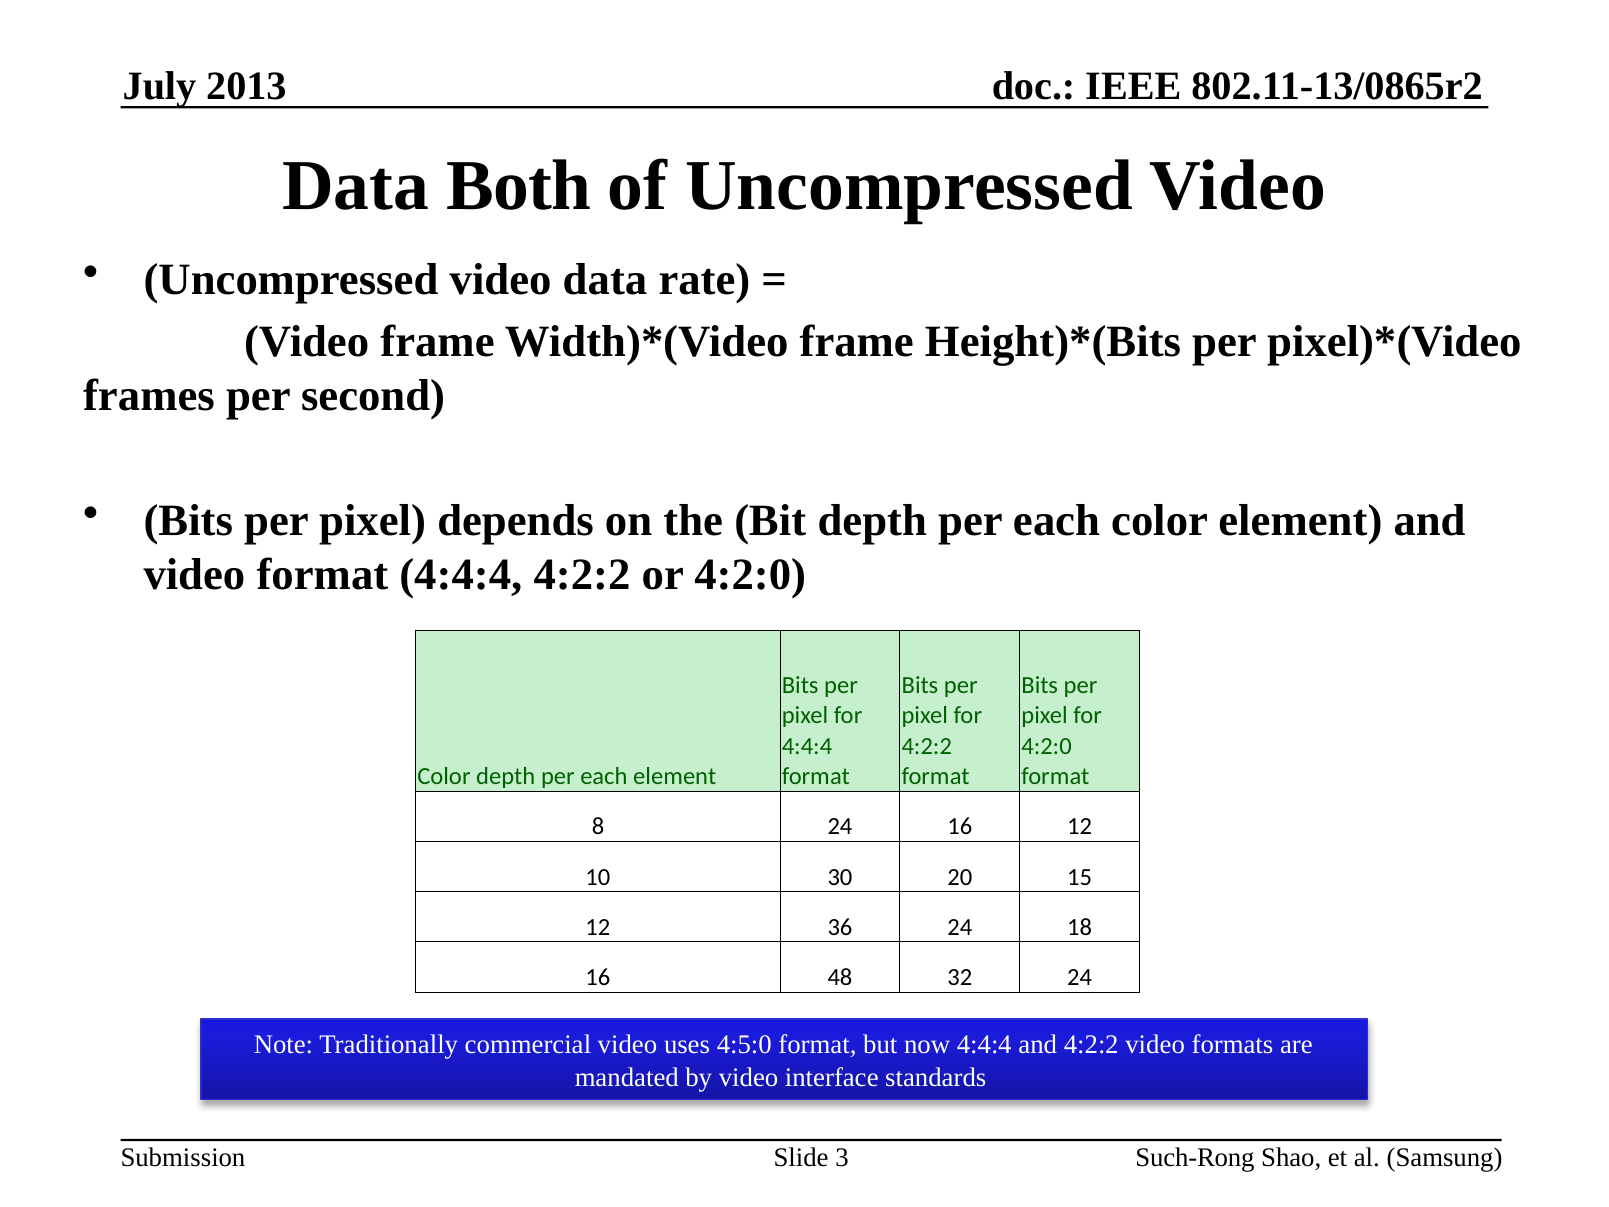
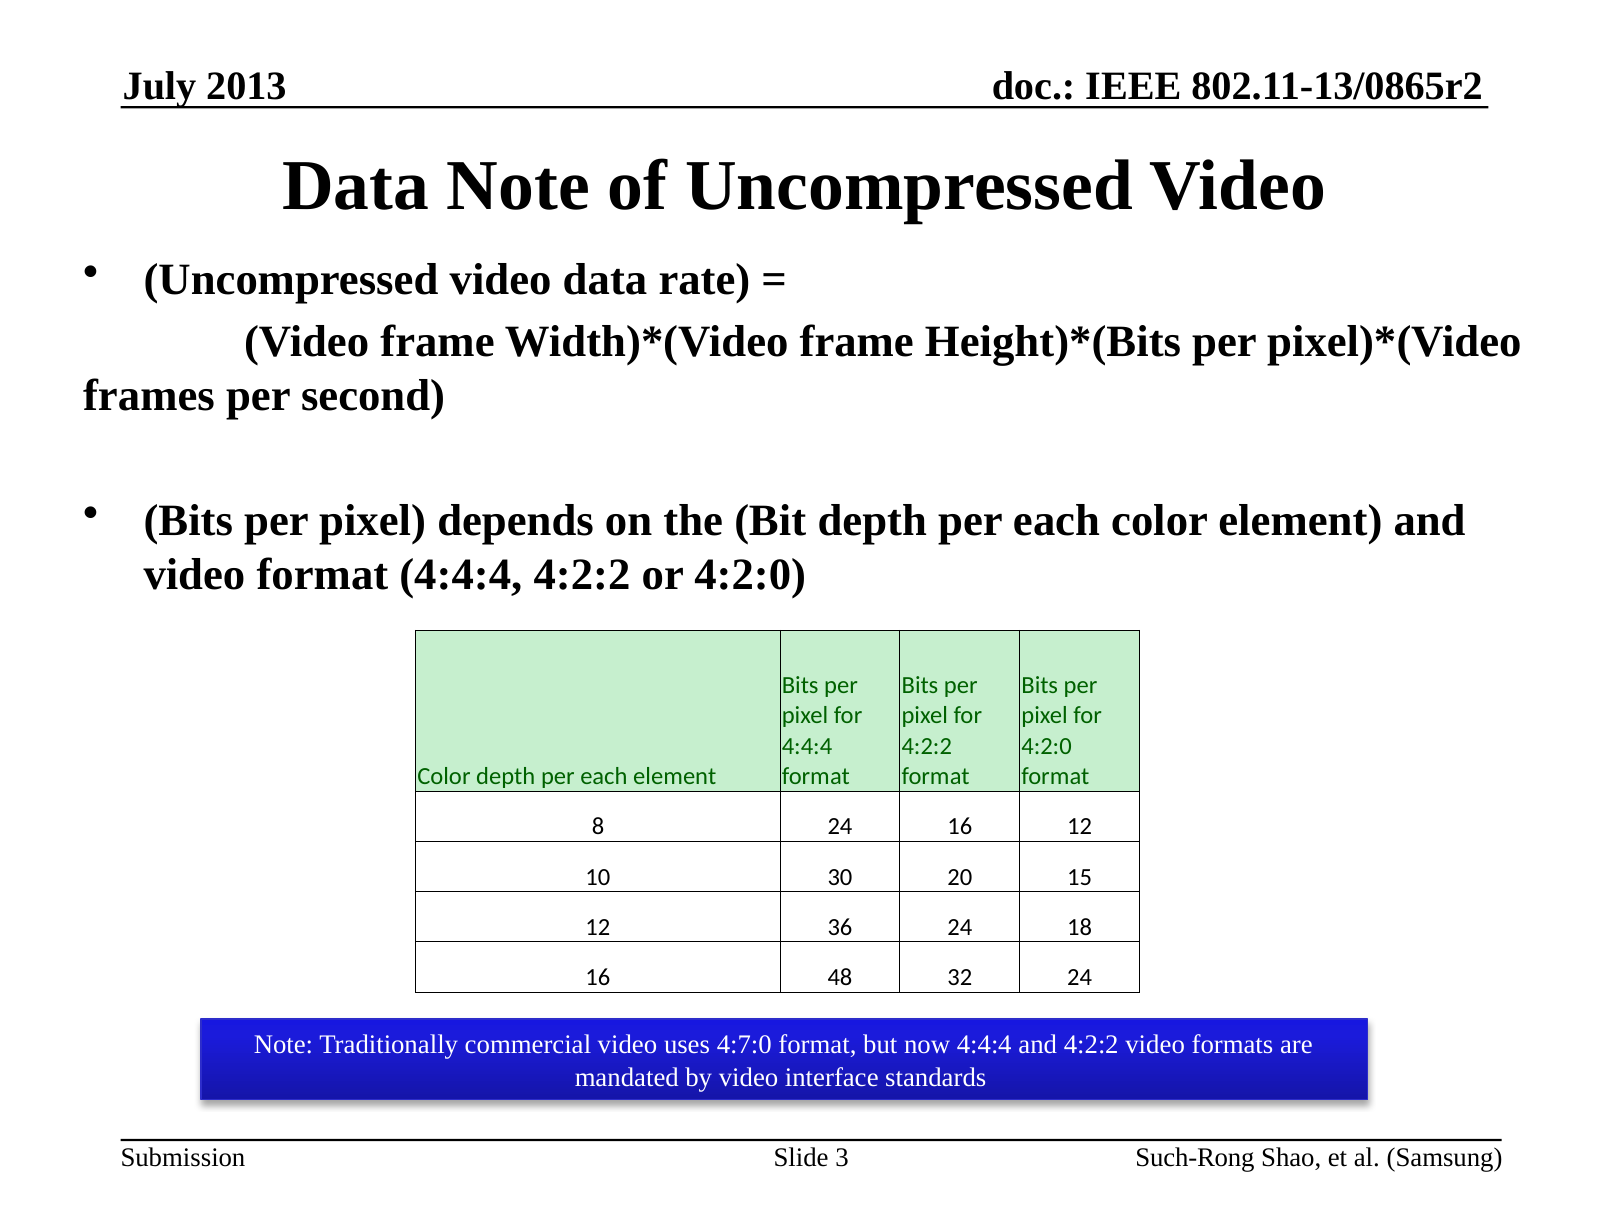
Data Both: Both -> Note
4:5:0: 4:5:0 -> 4:7:0
